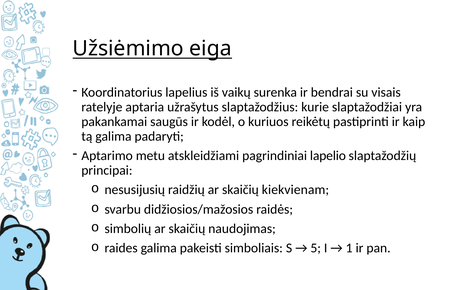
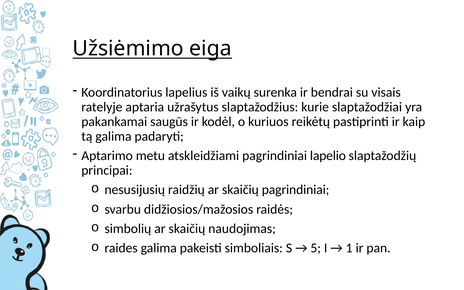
skaičių kiekvienam: kiekvienam -> pagrindiniai
